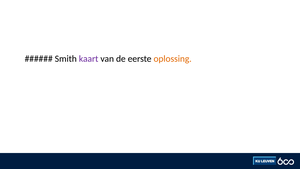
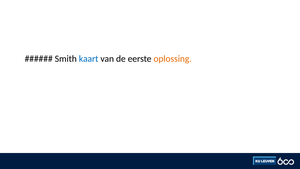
kaart colour: purple -> blue
